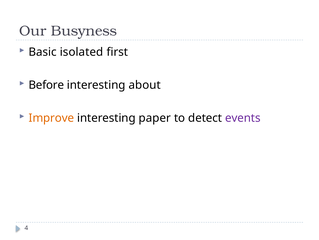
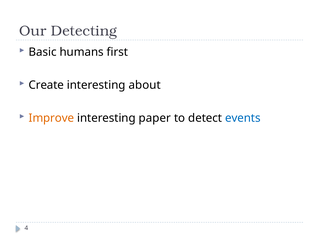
Busyness: Busyness -> Detecting
isolated: isolated -> humans
Before: Before -> Create
events colour: purple -> blue
